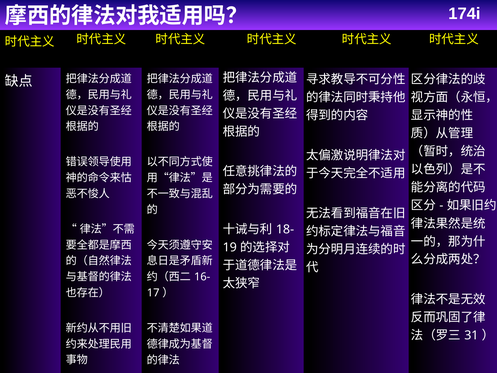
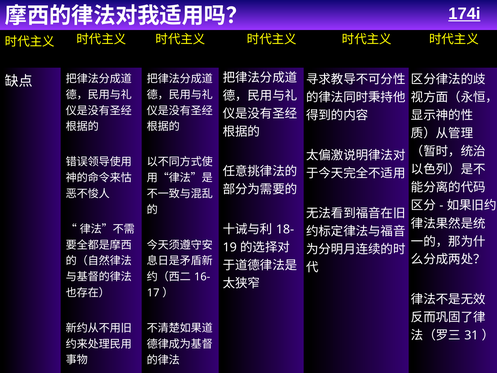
174i underline: none -> present
